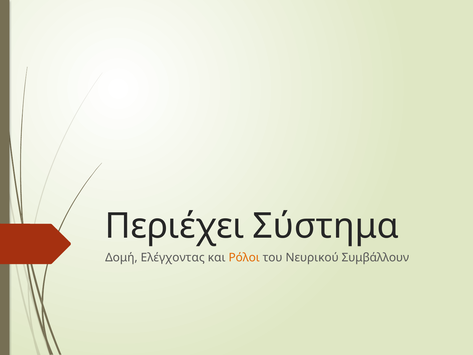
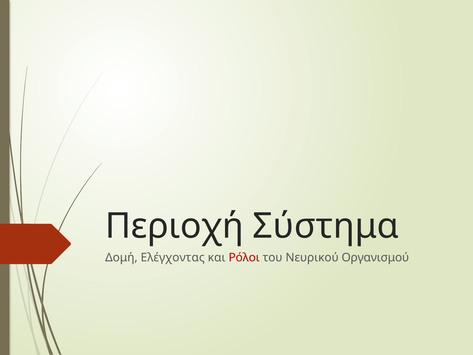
Περιέχει: Περιέχει -> Περιοχή
Ρόλοι colour: orange -> red
Συμβάλλουν: Συμβάλλουν -> Οργανισμού
